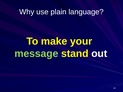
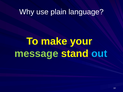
out colour: white -> light blue
